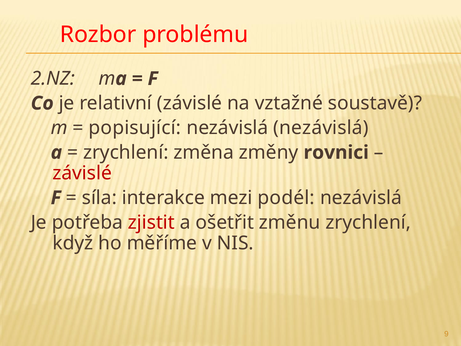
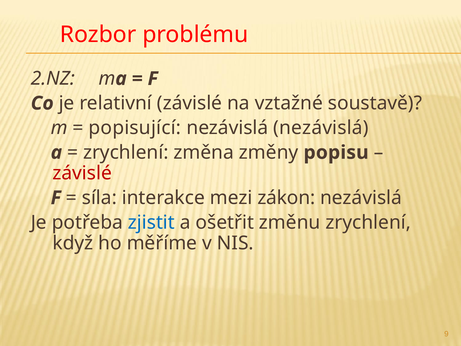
rovnici: rovnici -> popisu
podél: podél -> zákon
zjistit colour: red -> blue
